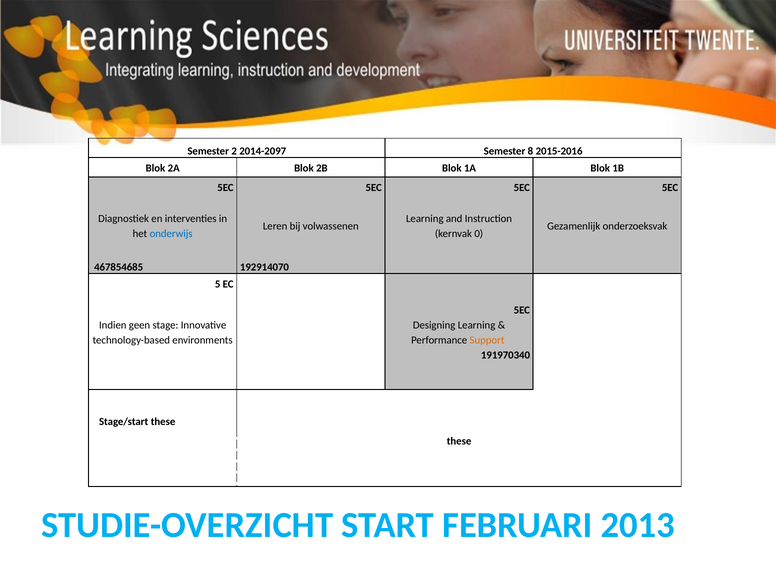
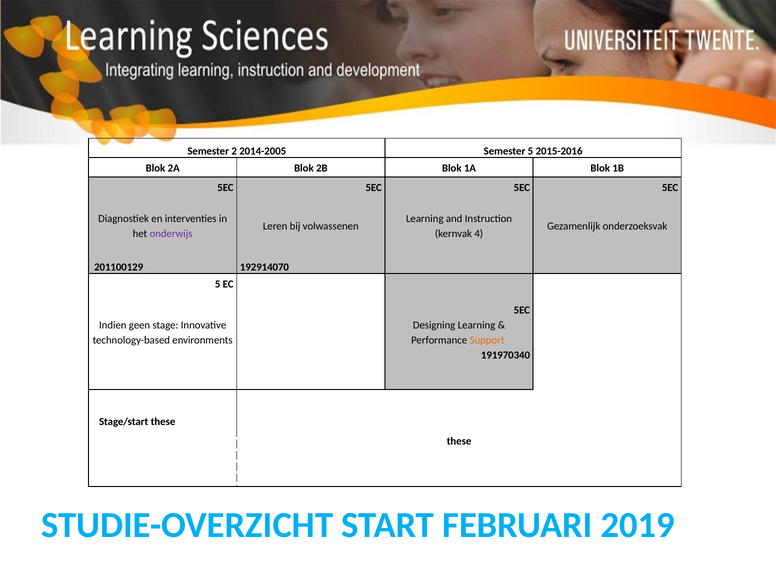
2014-2097: 2014-2097 -> 2014-2005
Semester 8: 8 -> 5
onderwijs colour: blue -> purple
0: 0 -> 4
467854685: 467854685 -> 201100129
2013: 2013 -> 2019
